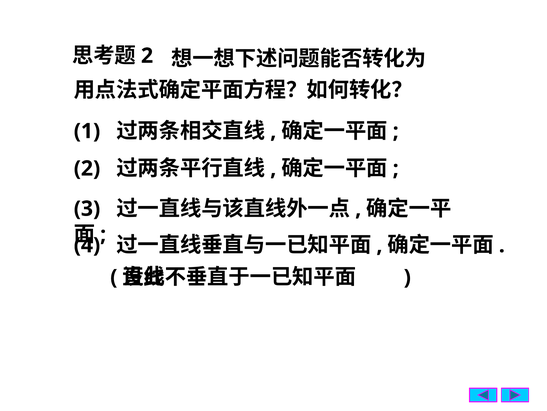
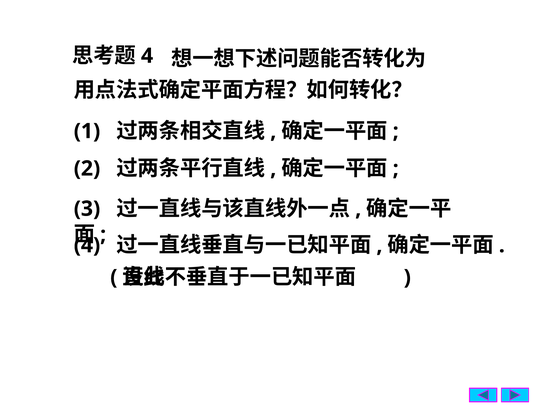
2 at (147, 56): 2 -> 4
